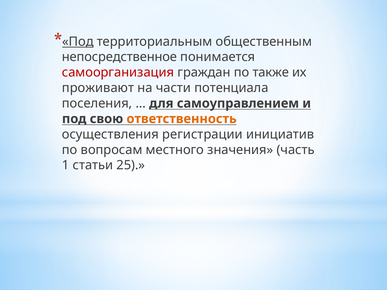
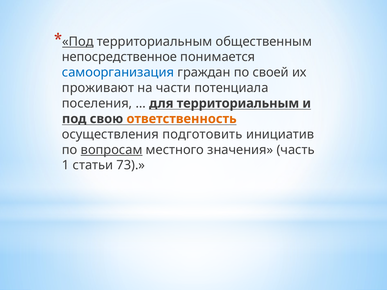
самоорганизация colour: red -> blue
также: также -> своей
для самоуправлением: самоуправлением -> территориальным
регистрации: регистрации -> подготовить
вопросам underline: none -> present
25: 25 -> 73
